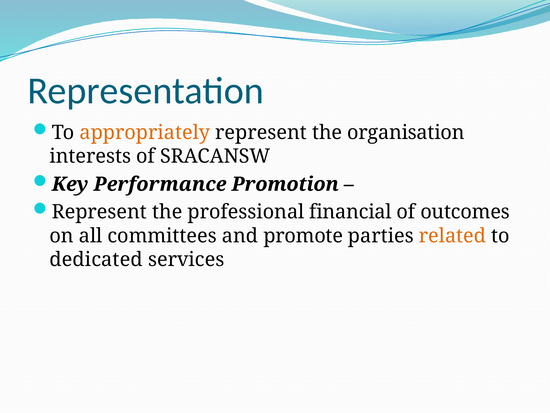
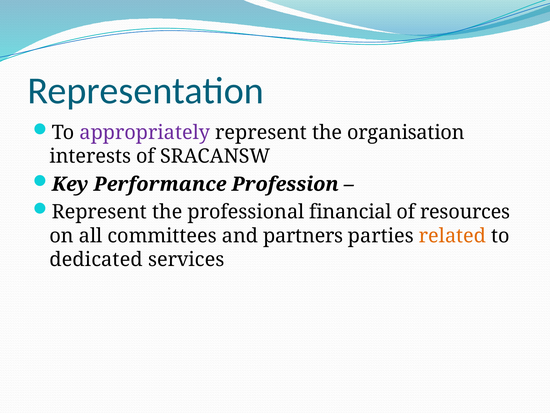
appropriately colour: orange -> purple
Promotion: Promotion -> Profession
outcomes: outcomes -> resources
promote: promote -> partners
